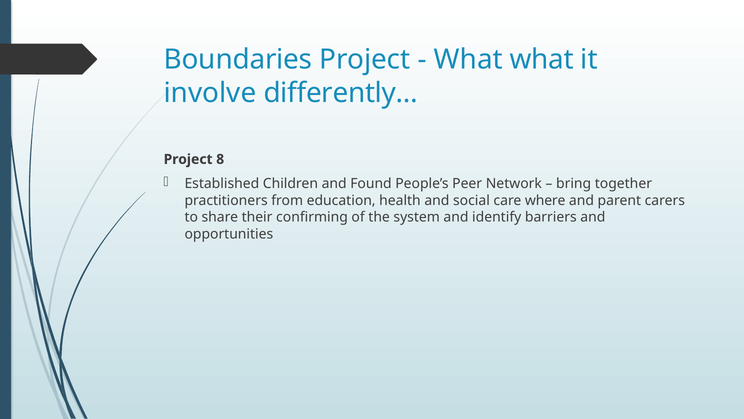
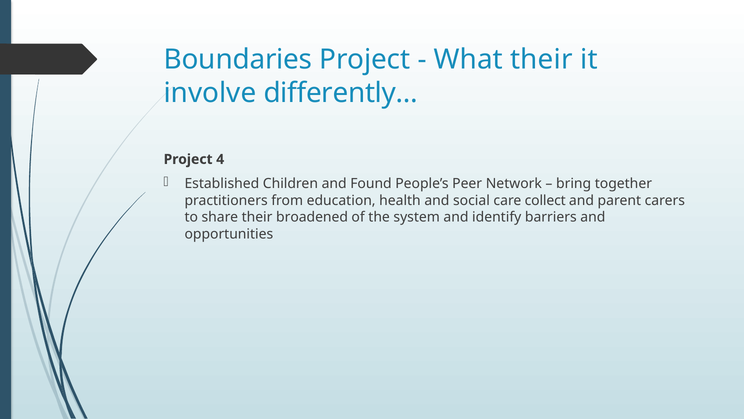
What what: what -> their
8: 8 -> 4
where: where -> collect
confirming: confirming -> broadened
